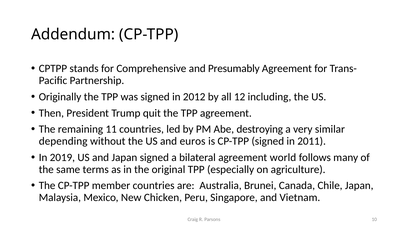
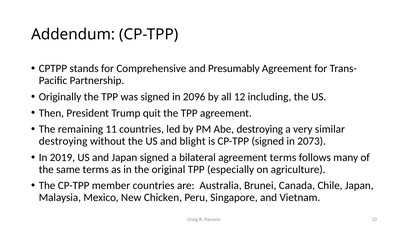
2012: 2012 -> 2096
depending at (63, 141): depending -> destroying
euros: euros -> blight
2011: 2011 -> 2073
agreement world: world -> terms
